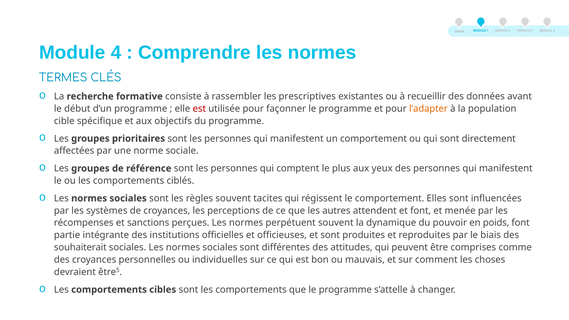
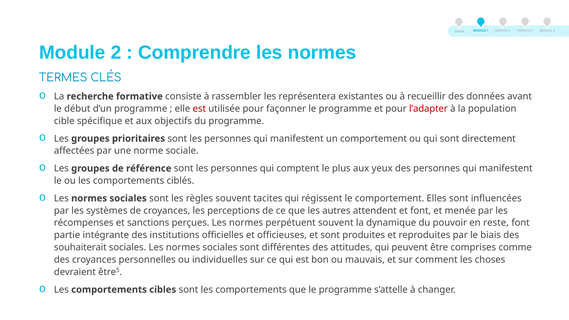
4 at (116, 53): 4 -> 2
prescriptives: prescriptives -> représentera
l’adapter colour: orange -> red
poids: poids -> reste
